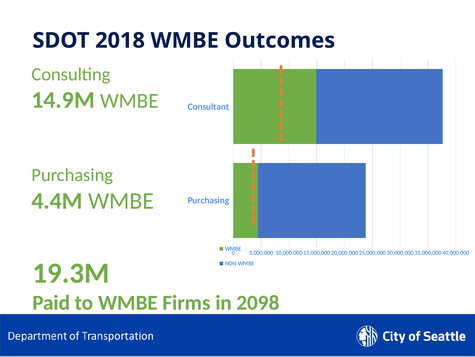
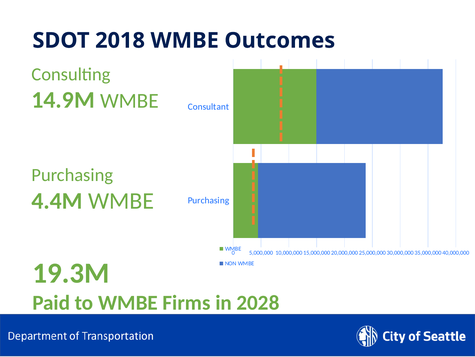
2098: 2098 -> 2028
